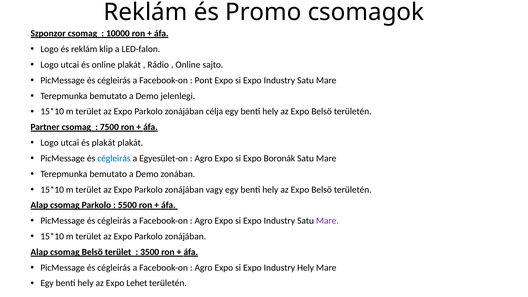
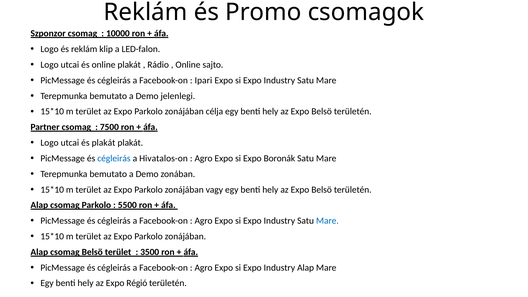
Pont: Pont -> Ipari
Egyesület-on: Egyesület-on -> Hivatalos-on
Mare at (327, 221) colour: purple -> blue
Industry Hely: Hely -> Alap
Lehet: Lehet -> Régió
